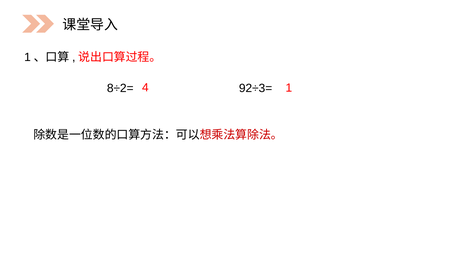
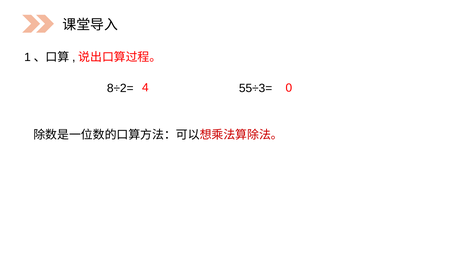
1: 1 -> 0
92÷3=: 92÷3= -> 55÷3=
